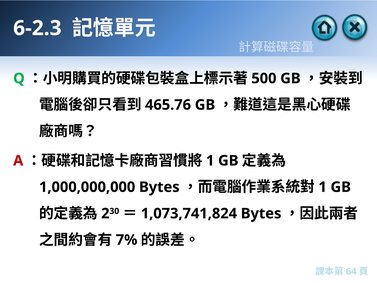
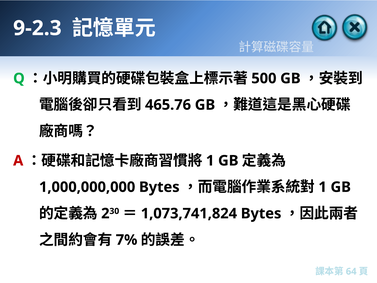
6-2.3: 6-2.3 -> 9-2.3
